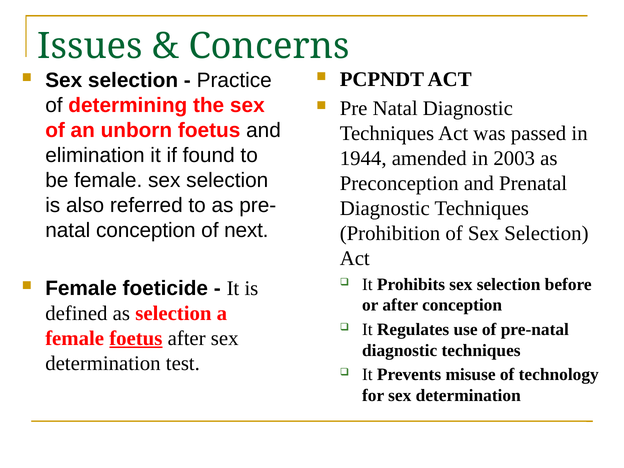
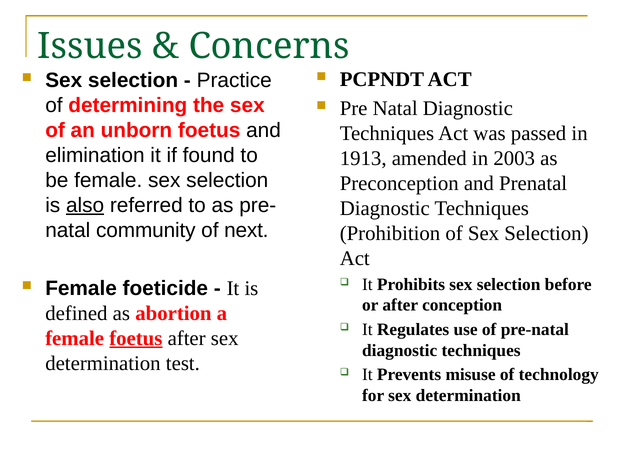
1944: 1944 -> 1913
also underline: none -> present
natal conception: conception -> community
as selection: selection -> abortion
